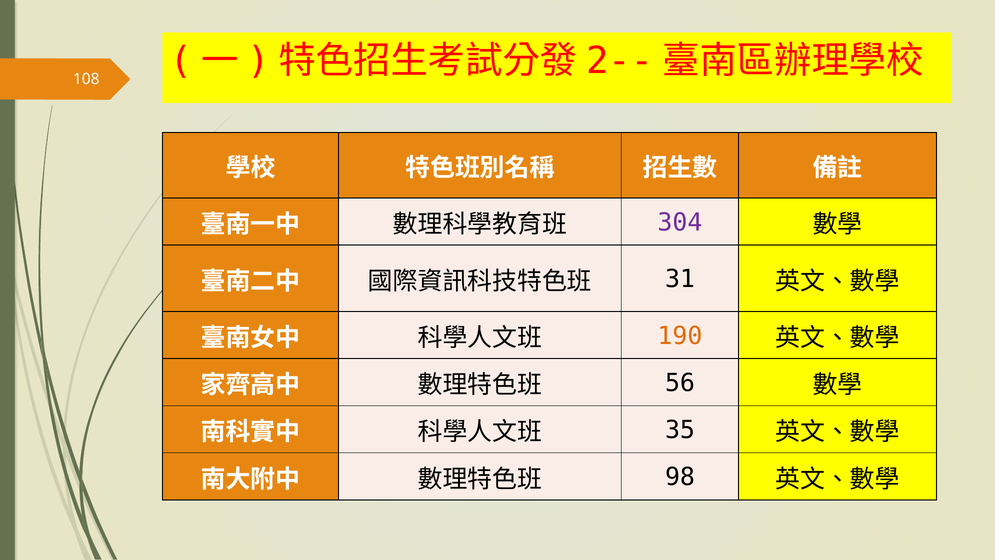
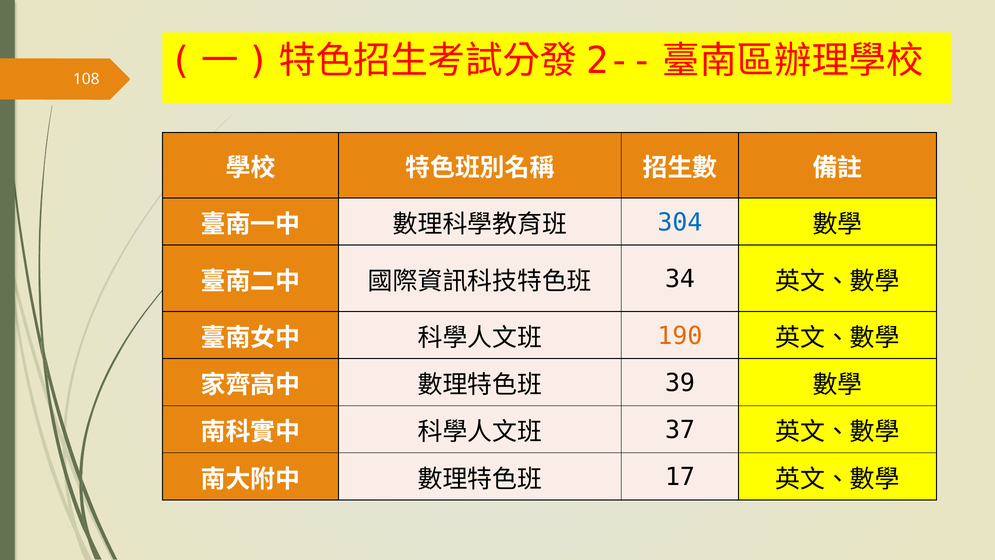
304 colour: purple -> blue
31: 31 -> 34
56: 56 -> 39
35: 35 -> 37
98: 98 -> 17
